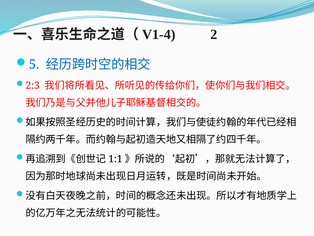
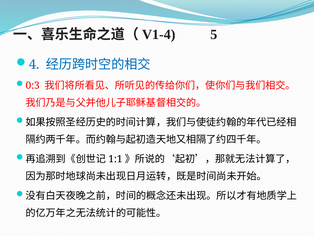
2: 2 -> 5
5: 5 -> 4
2:3: 2:3 -> 0:3
